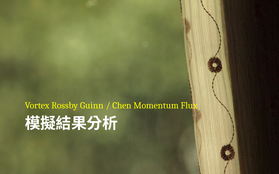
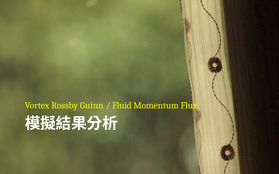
Chen: Chen -> Fluid
